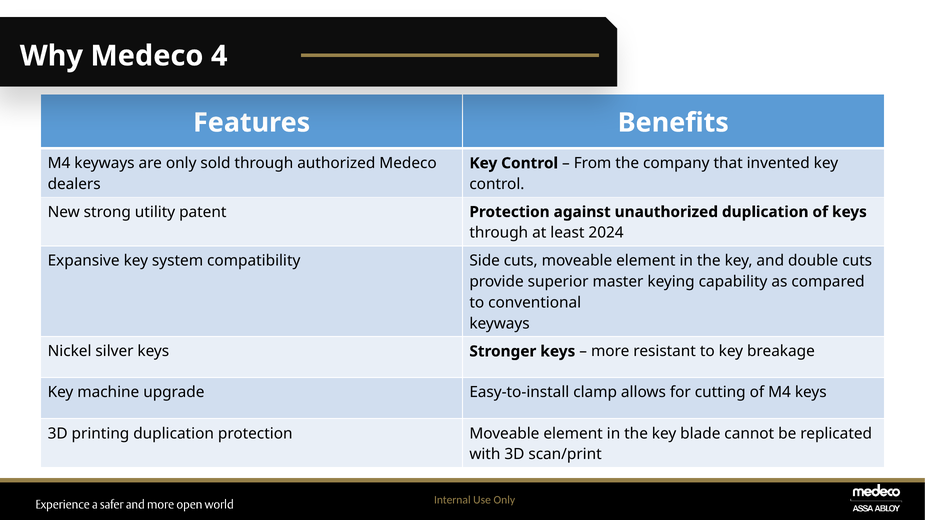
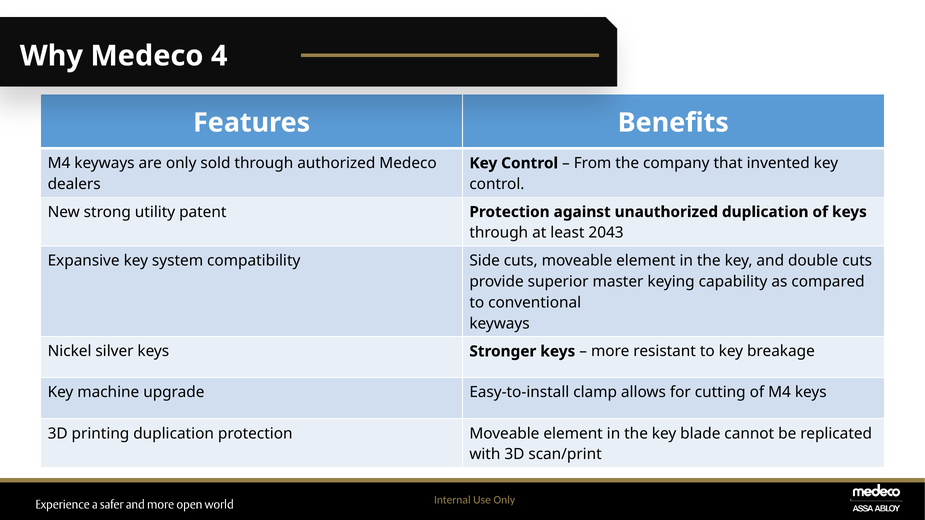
2024: 2024 -> 2043
